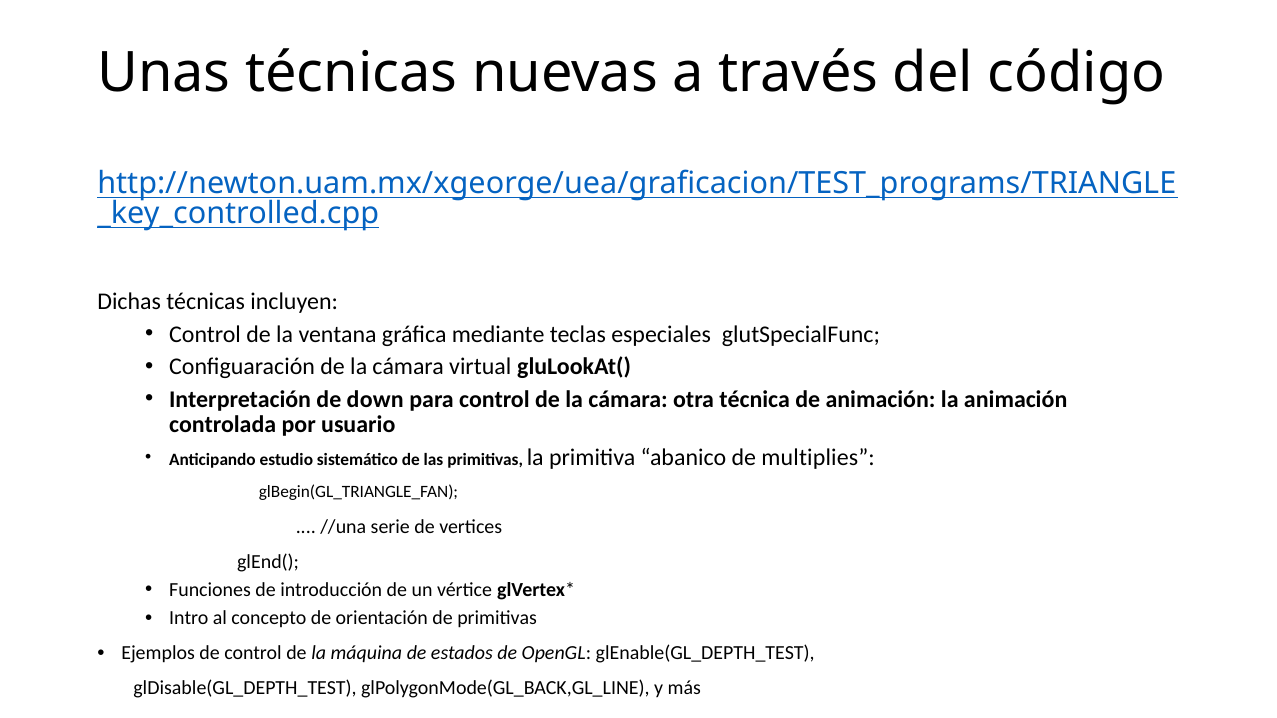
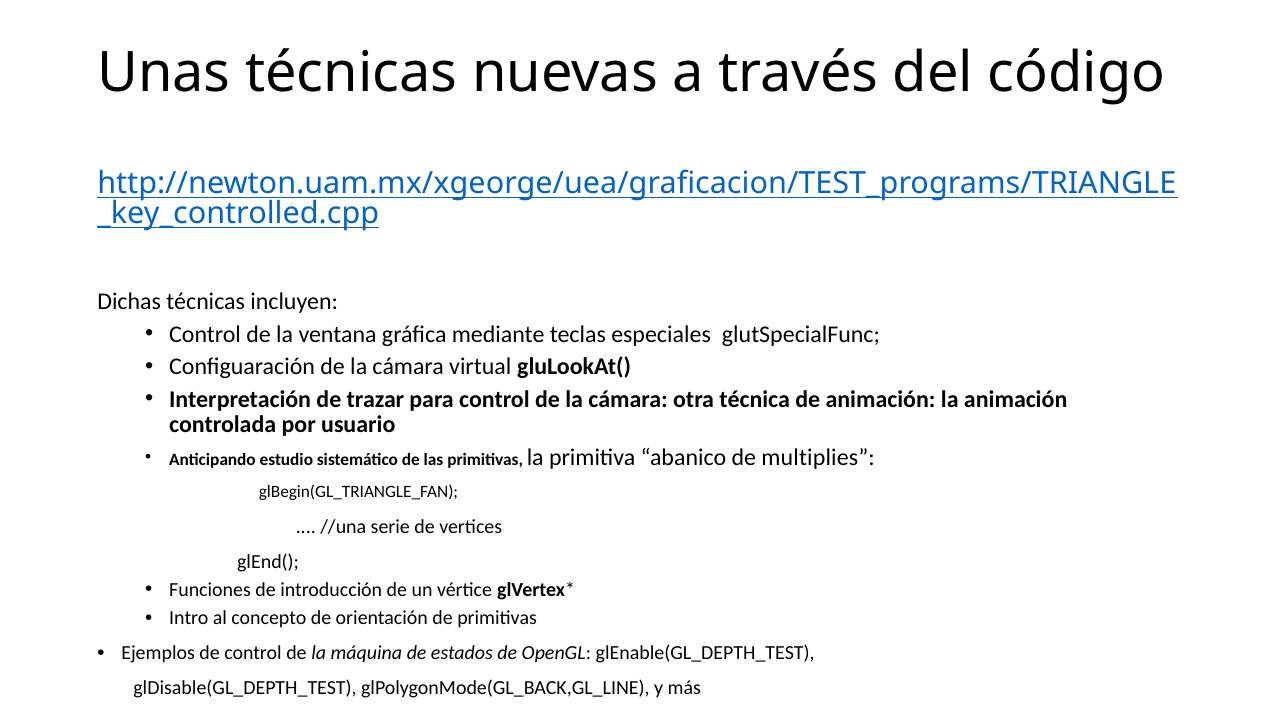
down: down -> trazar
